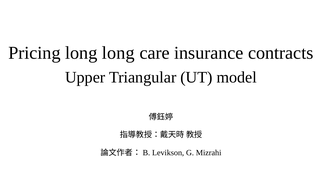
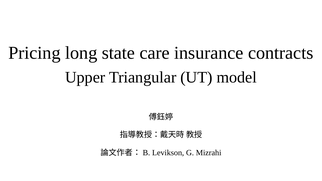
long long: long -> state
